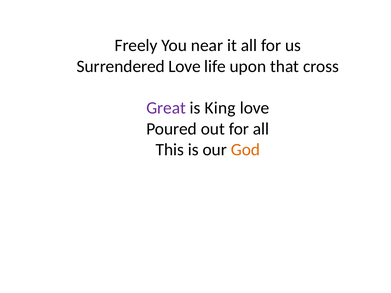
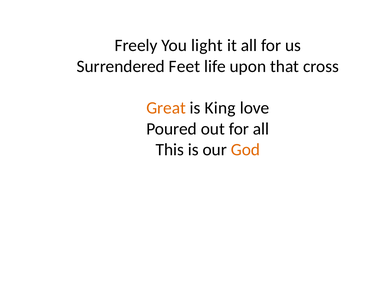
near: near -> light
Surrendered Love: Love -> Feet
Great colour: purple -> orange
